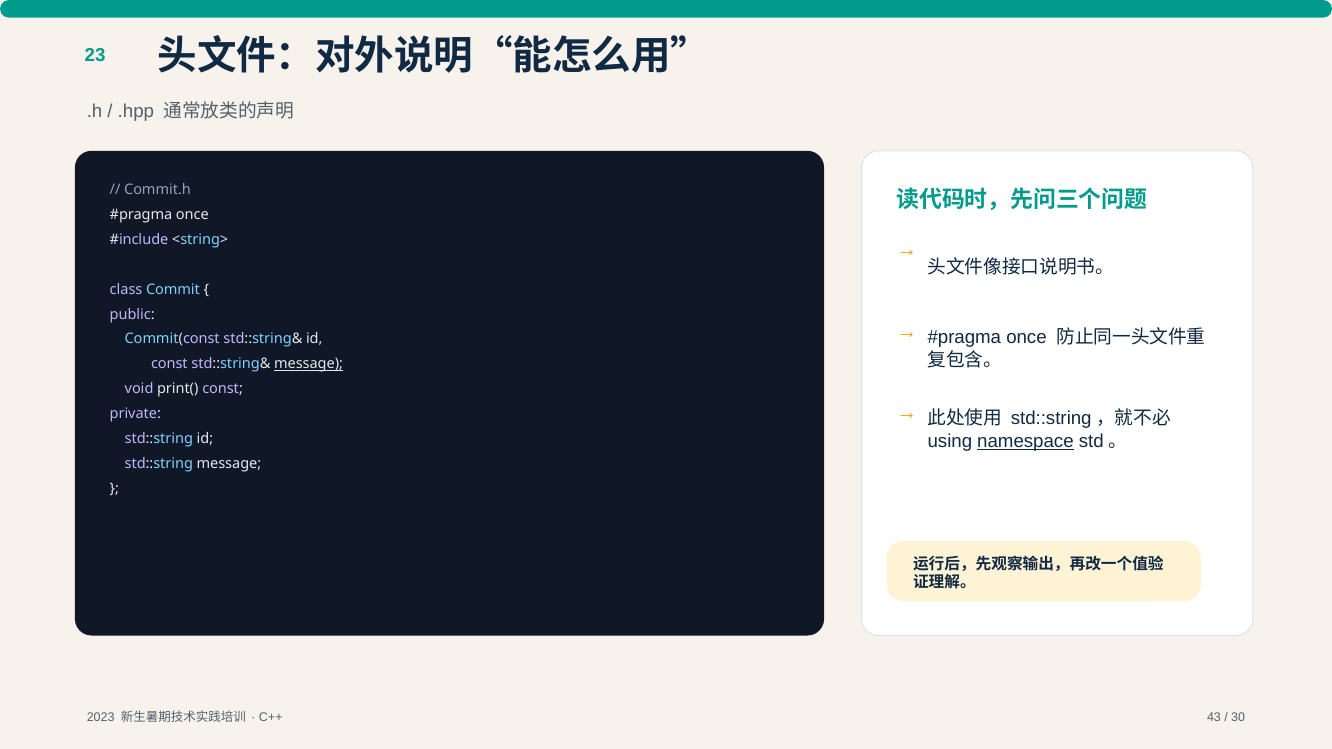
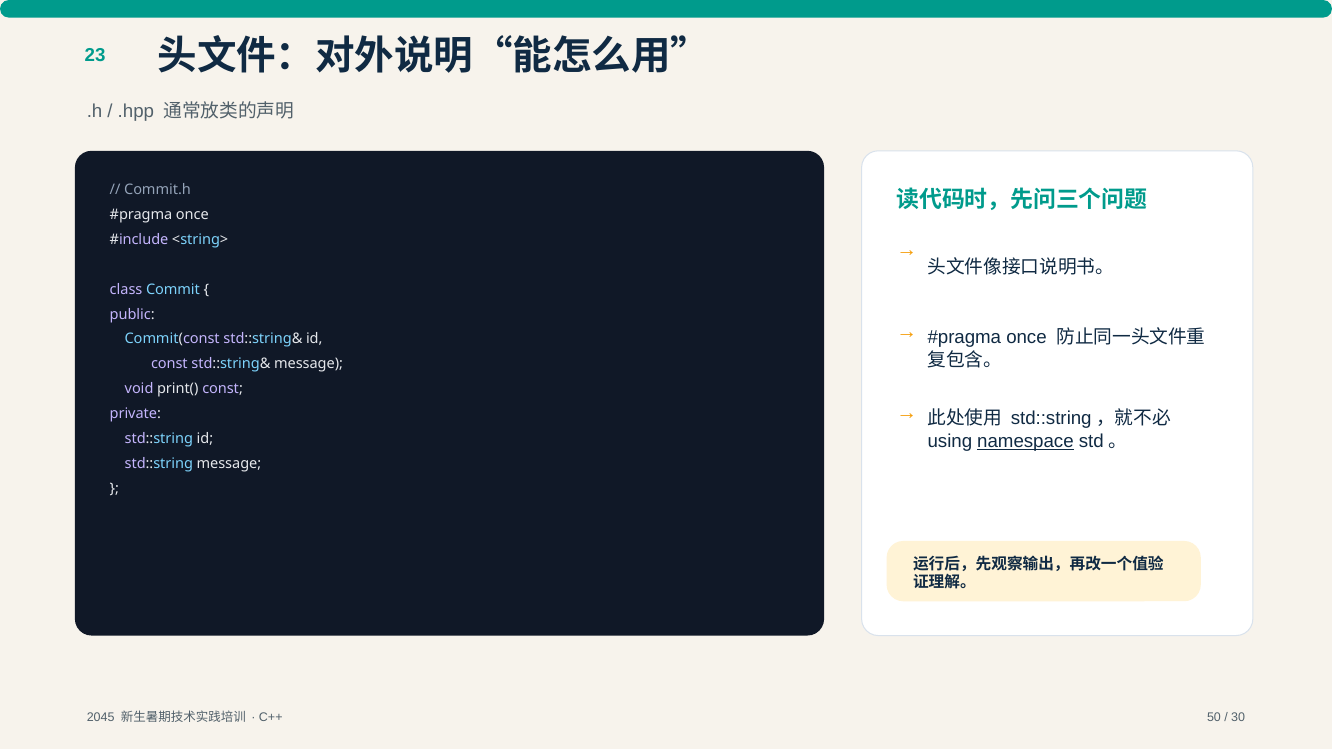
message at (309, 364) underline: present -> none
2023: 2023 -> 2045
43: 43 -> 50
